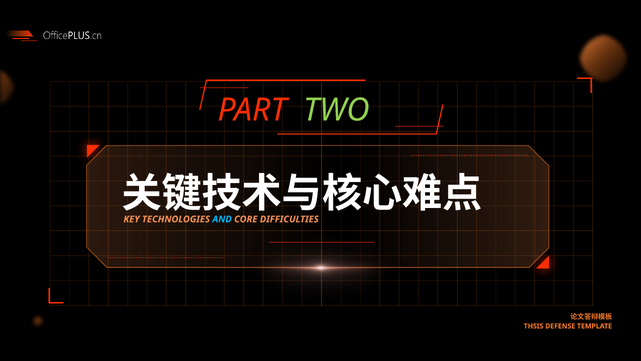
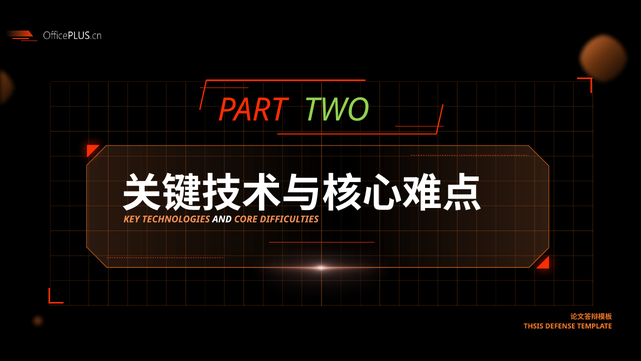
AND colour: light blue -> white
